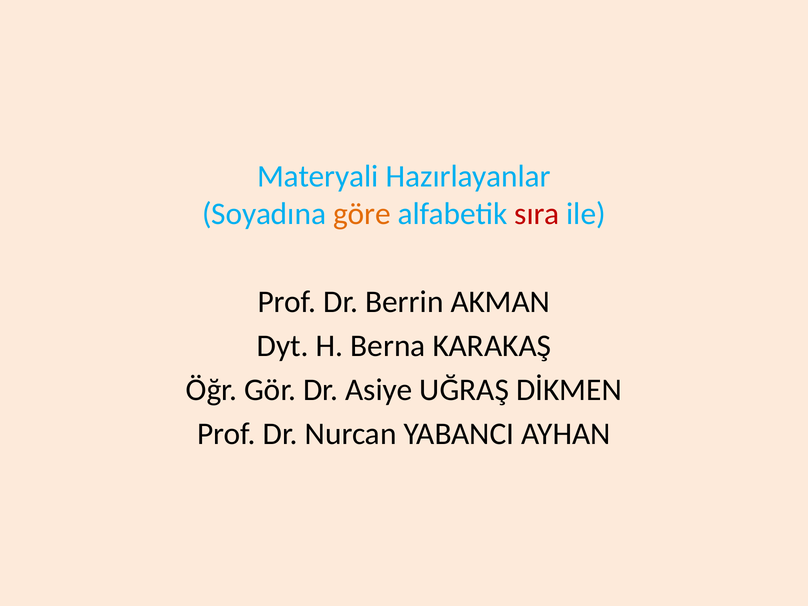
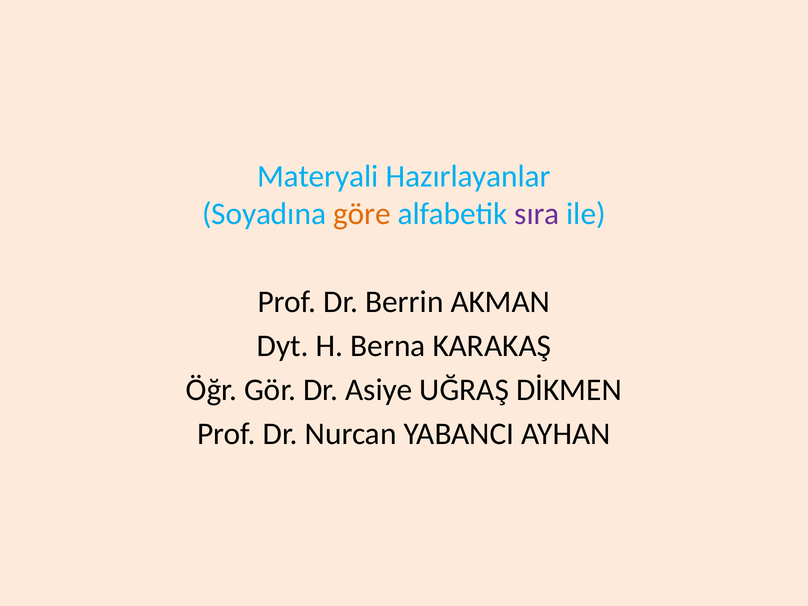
sıra colour: red -> purple
